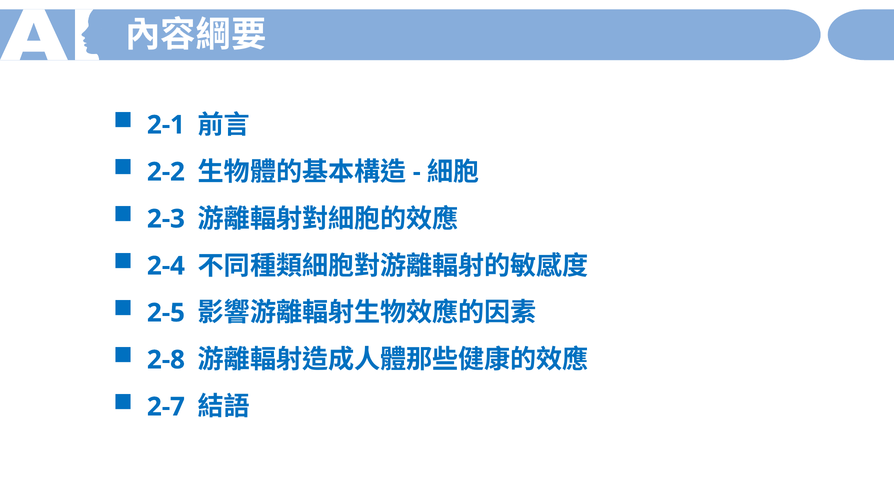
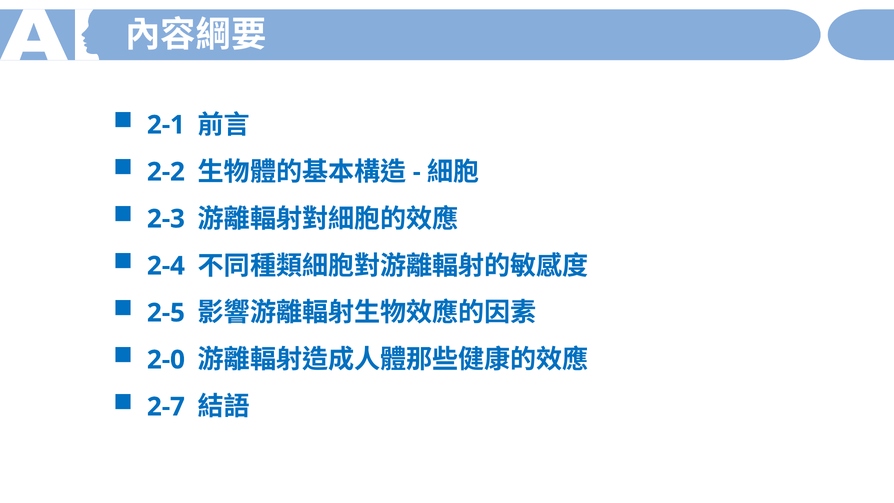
2-8: 2-8 -> 2-0
